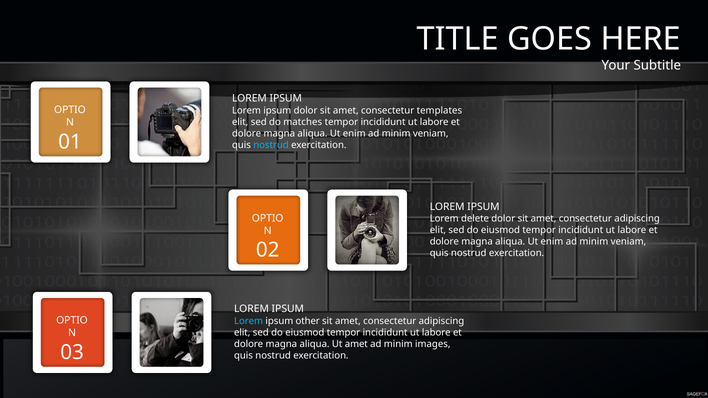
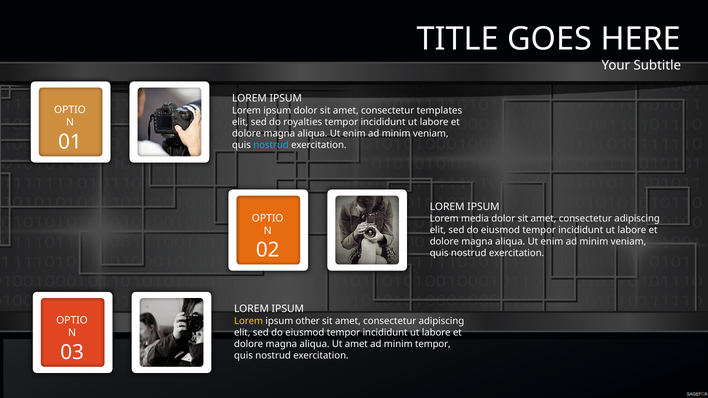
matches: matches -> royalties
delete: delete -> media
Lorem at (249, 321) colour: light blue -> yellow
minim images: images -> tempor
